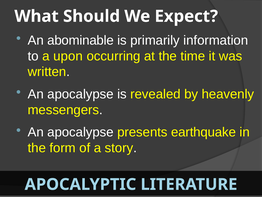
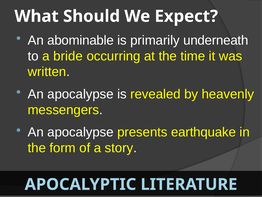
information: information -> underneath
upon: upon -> bride
